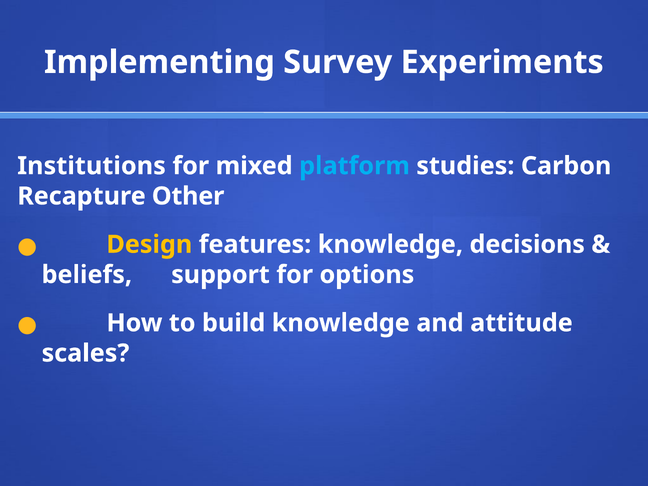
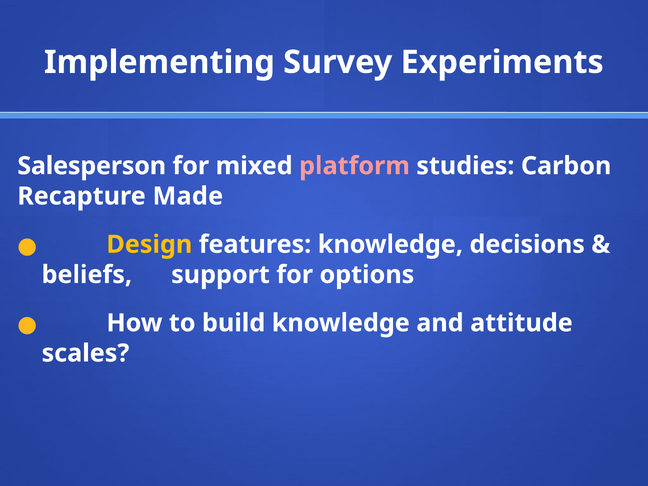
Institutions: Institutions -> Salesperson
platform colour: light blue -> pink
Other: Other -> Made
